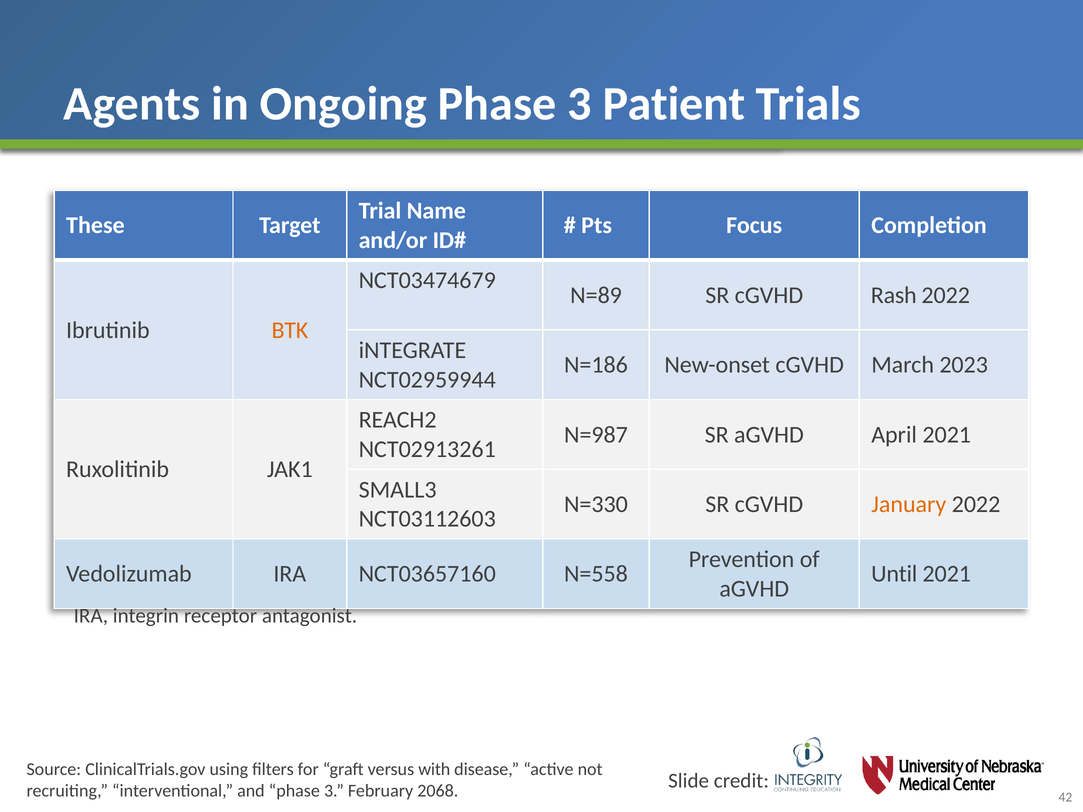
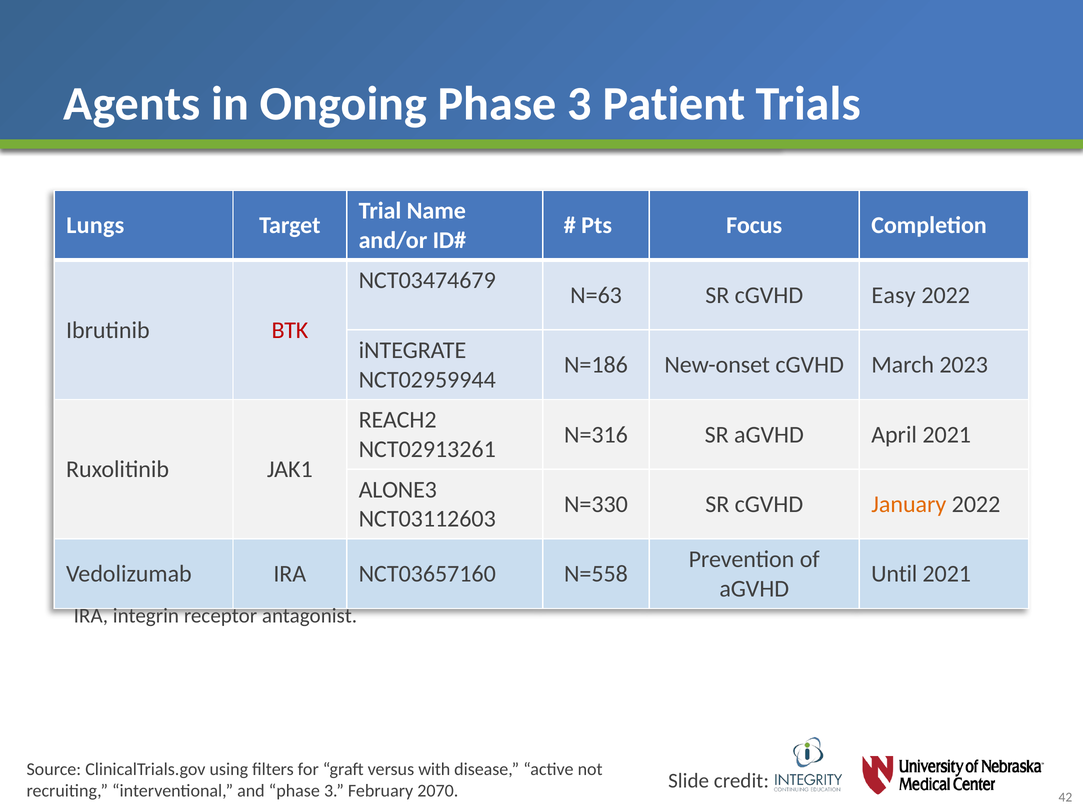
These: These -> Lungs
N=89: N=89 -> N=63
Rash: Rash -> Easy
BTK colour: orange -> red
N=987: N=987 -> N=316
SMALL3: SMALL3 -> ALONE3
2068: 2068 -> 2070
